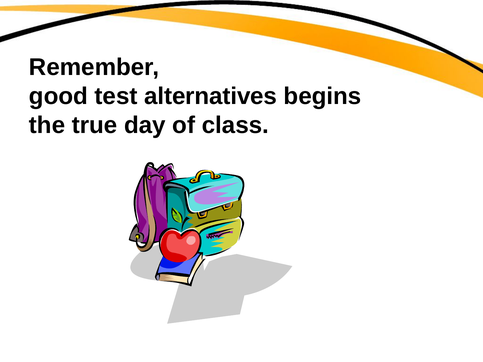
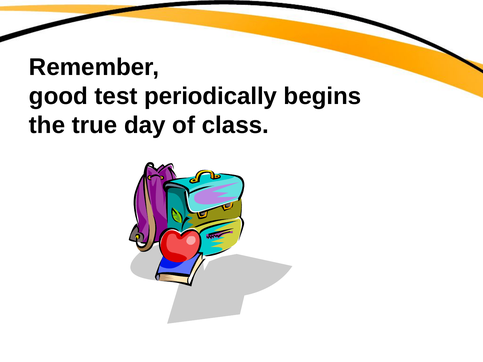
alternatives: alternatives -> periodically
